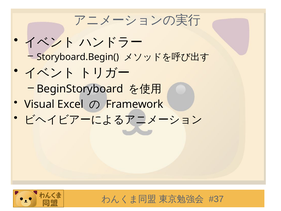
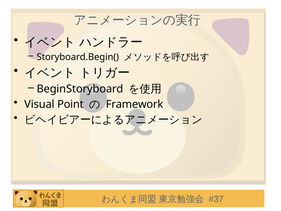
Excel: Excel -> Point
